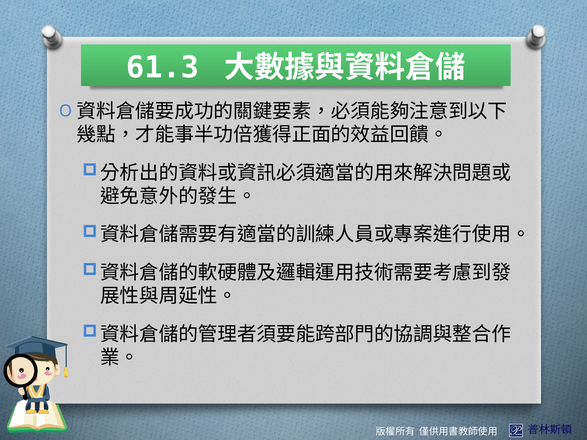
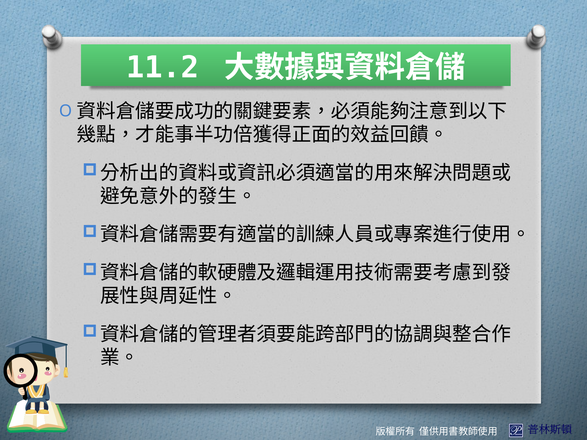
61.3: 61.3 -> 11.2
